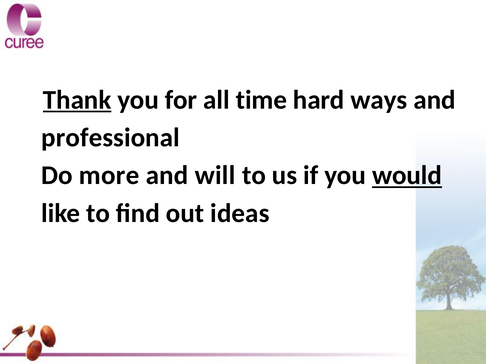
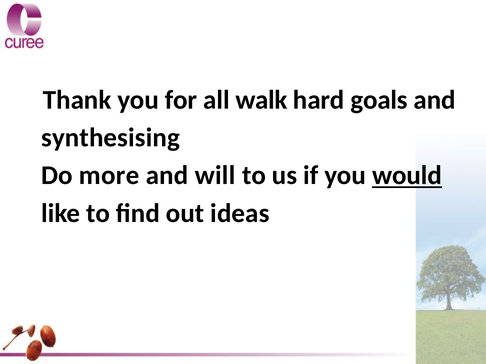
Thank underline: present -> none
time: time -> walk
ways: ways -> goals
professional: professional -> synthesising
